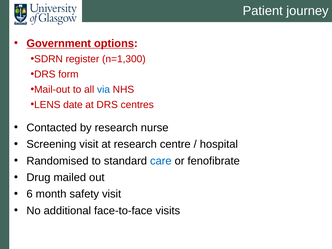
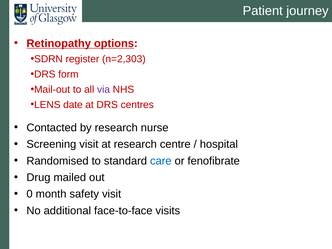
Government: Government -> Retinopathy
n=1,300: n=1,300 -> n=2,303
via colour: blue -> purple
6: 6 -> 0
